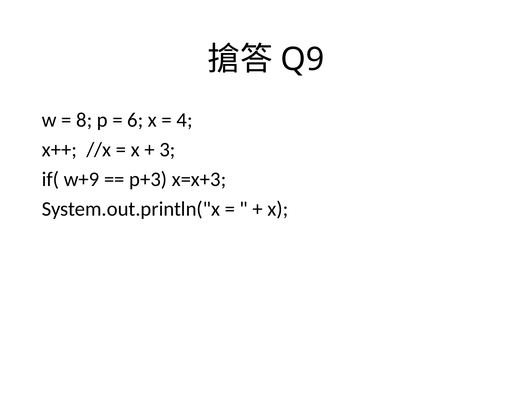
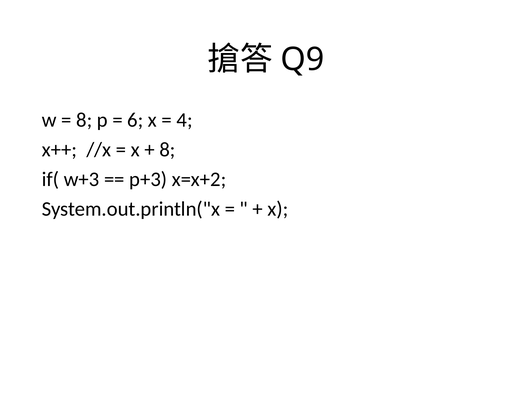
3 at (167, 150): 3 -> 8
w+9: w+9 -> w+3
x=x+3: x=x+3 -> x=x+2
